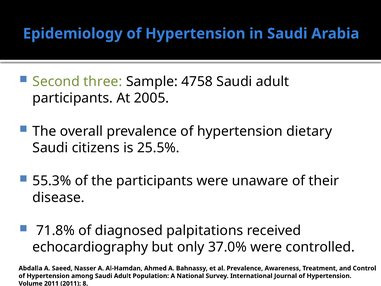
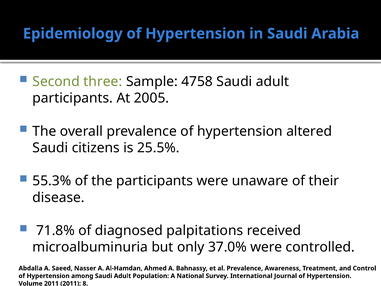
dietary: dietary -> altered
echocardiography: echocardiography -> microalbuminuria
